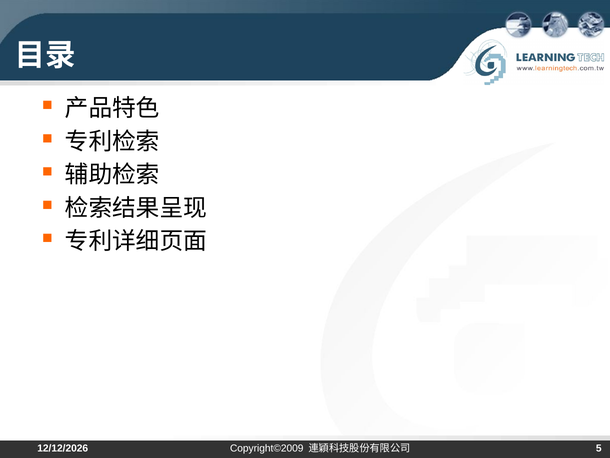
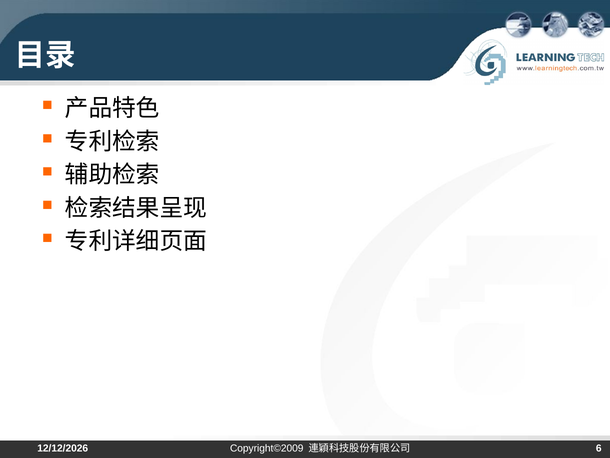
5: 5 -> 6
